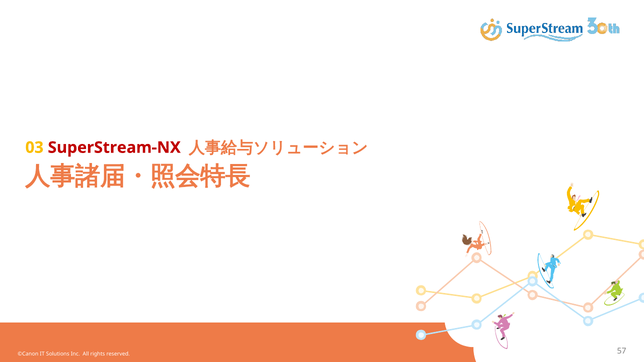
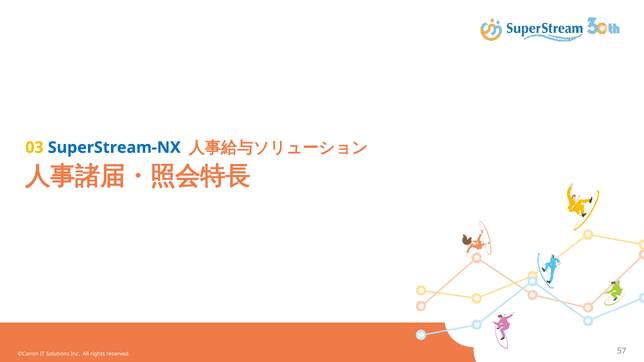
SuperStream-NX colour: red -> blue
